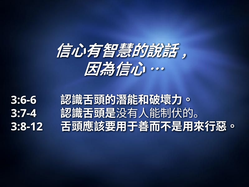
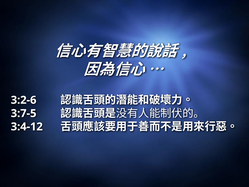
3:6-6: 3:6-6 -> 3:2-6
3:7-4: 3:7-4 -> 3:7-5
3:8-12: 3:8-12 -> 3:4-12
